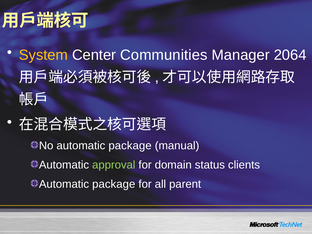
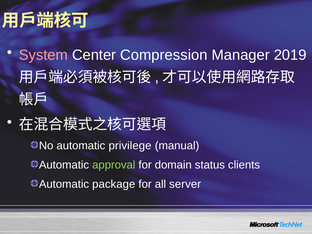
System colour: yellow -> pink
Communities: Communities -> Compression
2064: 2064 -> 2019
No automatic package: package -> privilege
parent: parent -> server
